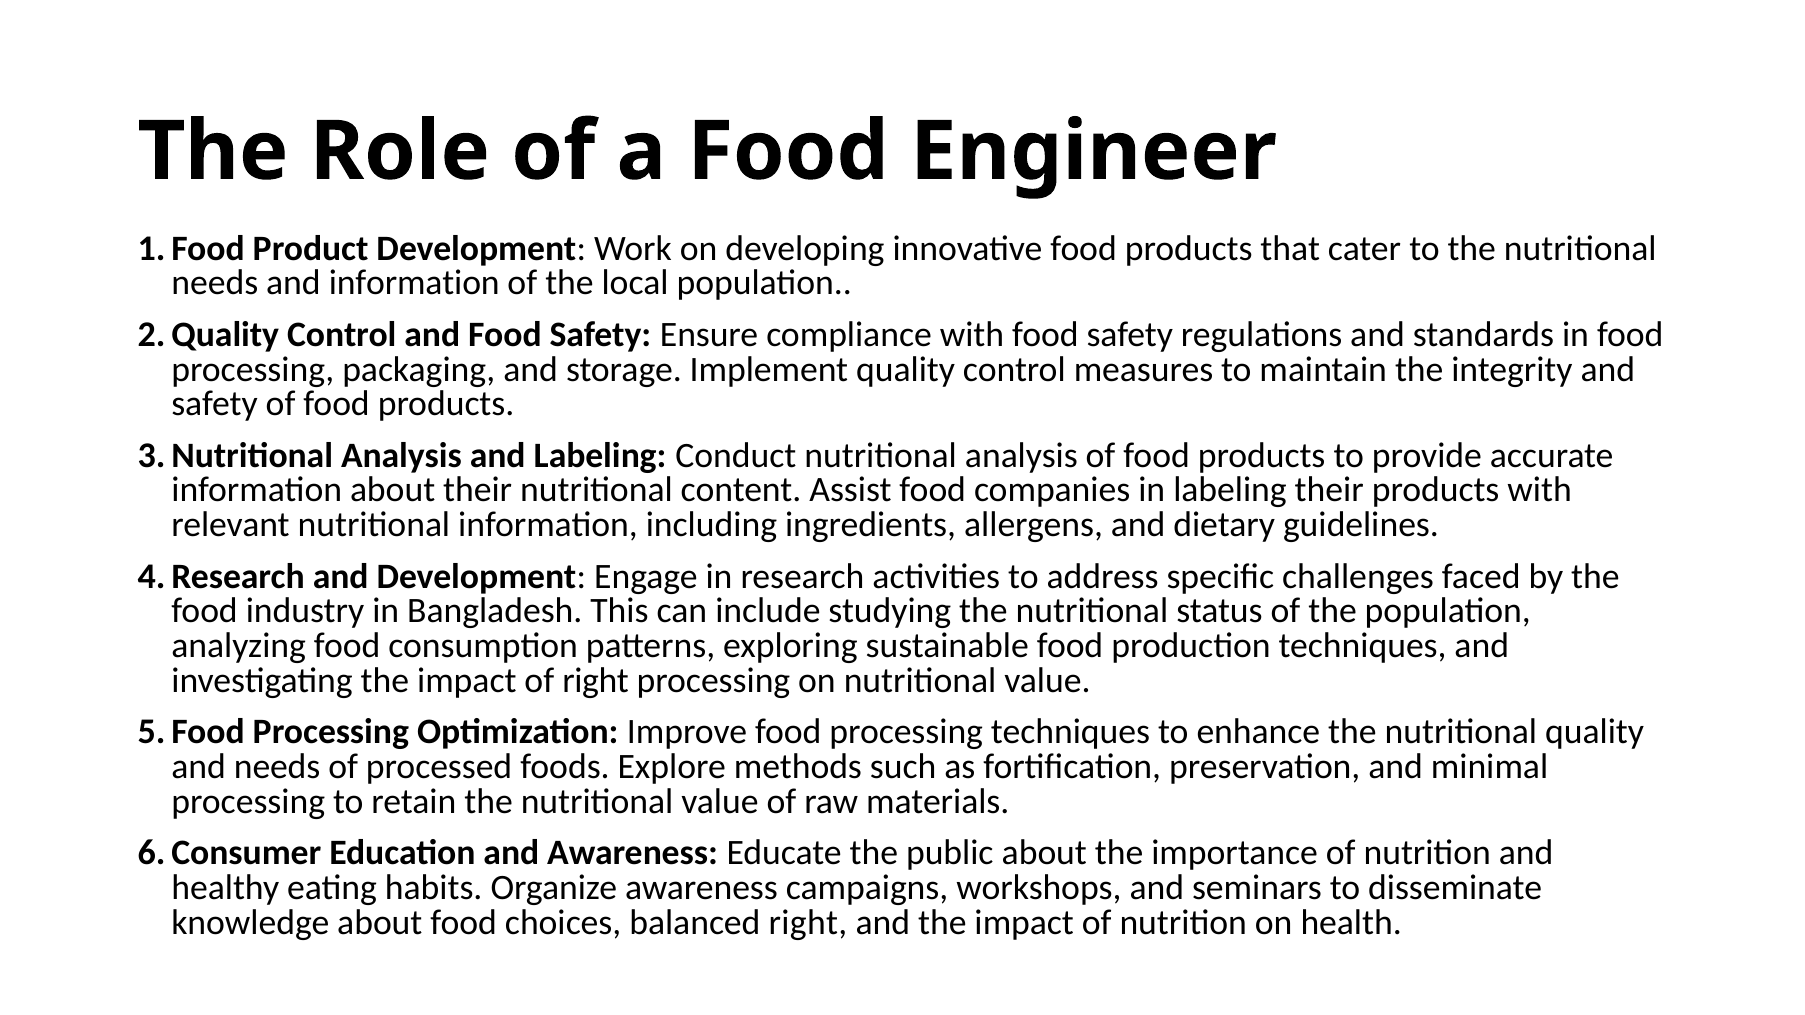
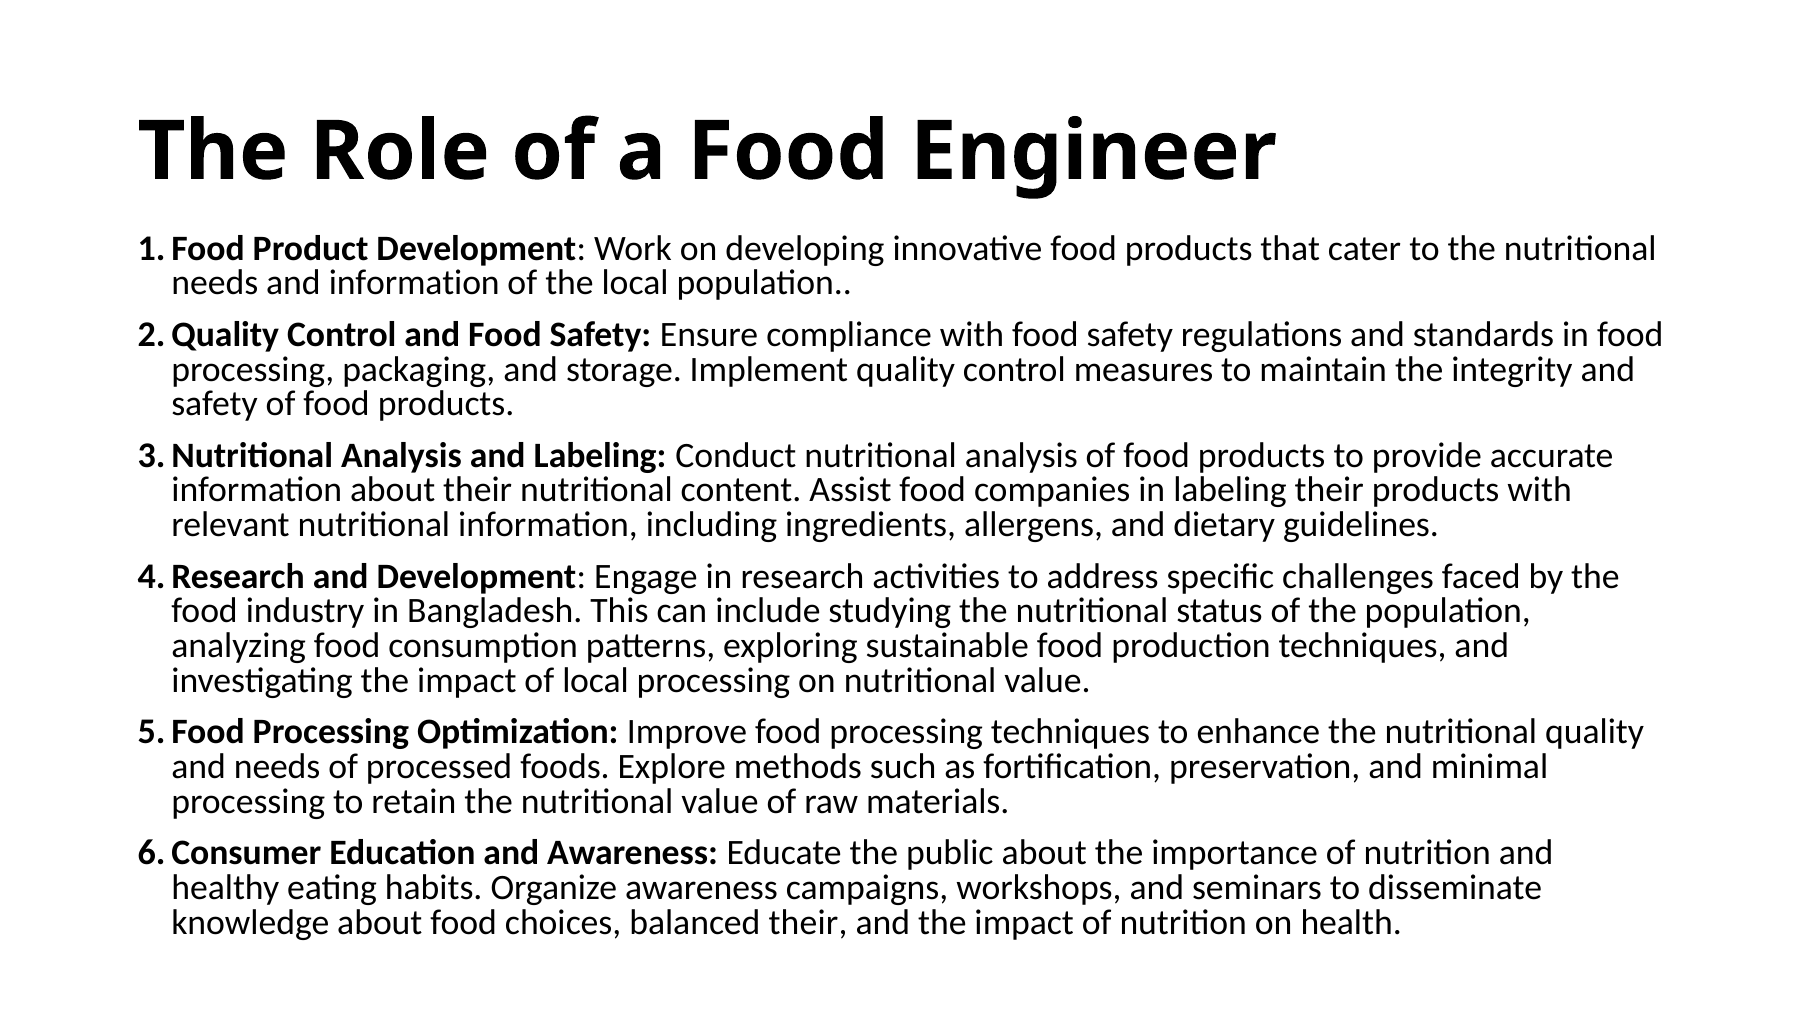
of right: right -> local
balanced right: right -> their
